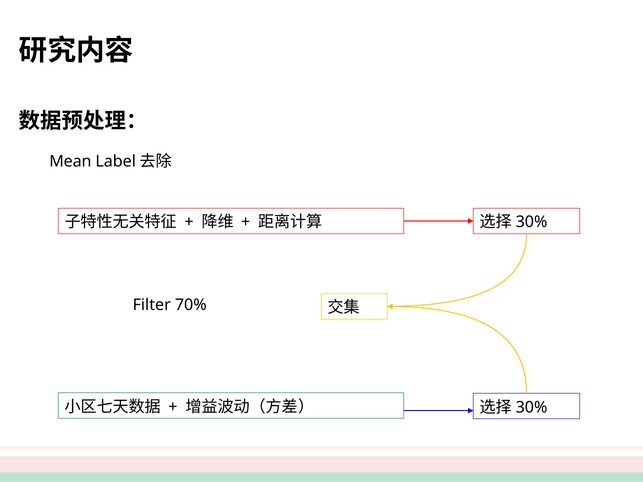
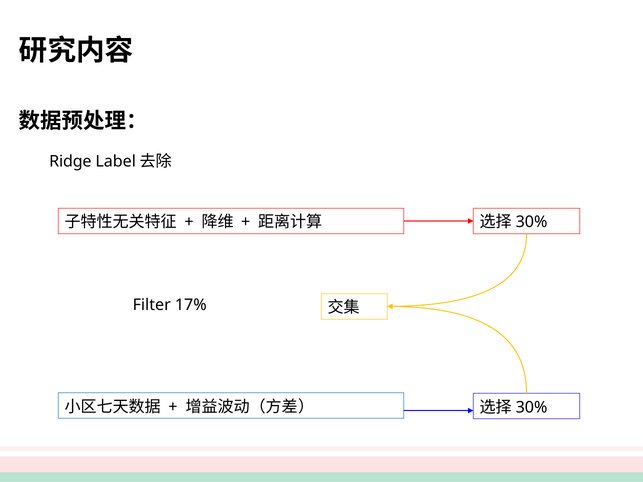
Mean: Mean -> Ridge
70%: 70% -> 17%
